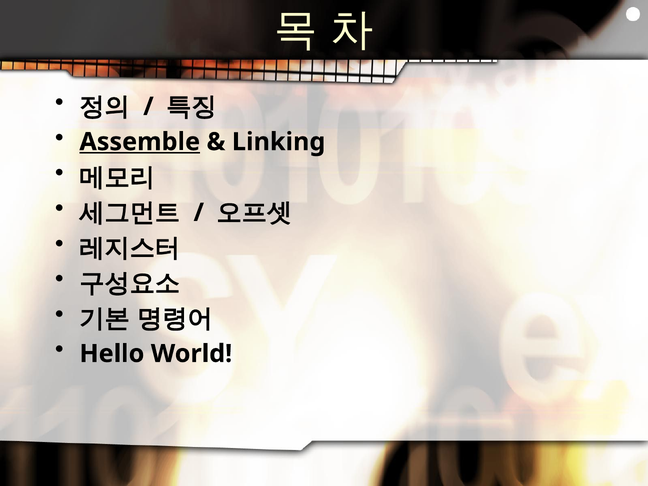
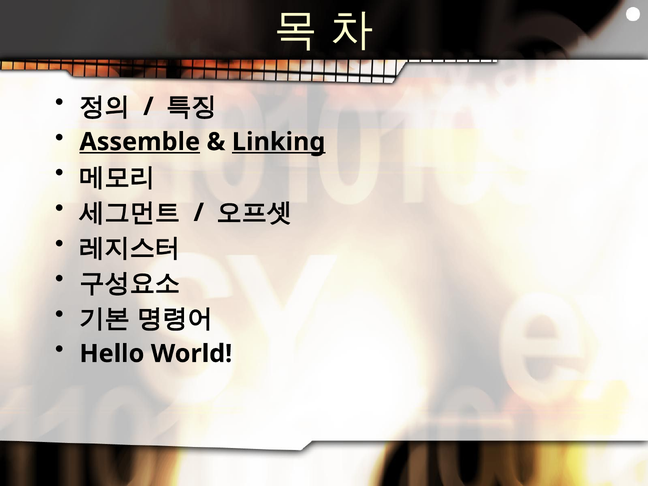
Linking underline: none -> present
